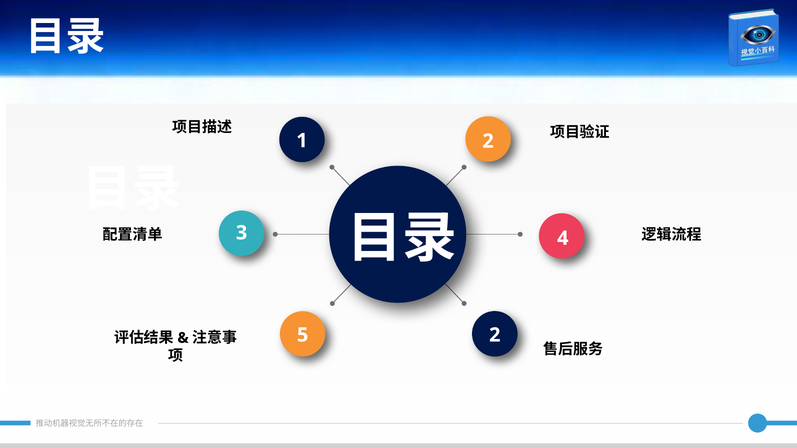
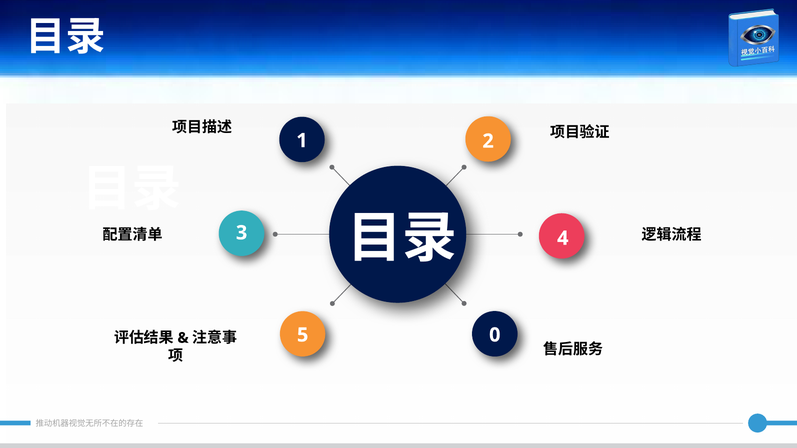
5 2: 2 -> 0
